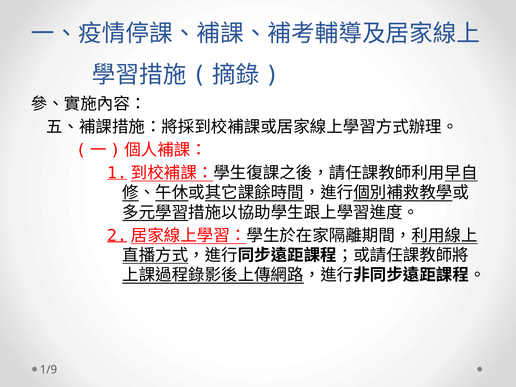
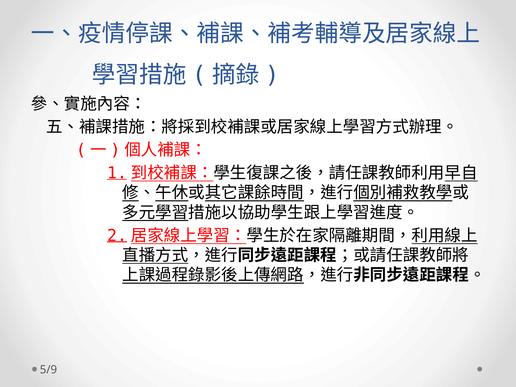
1/9: 1/9 -> 5/9
